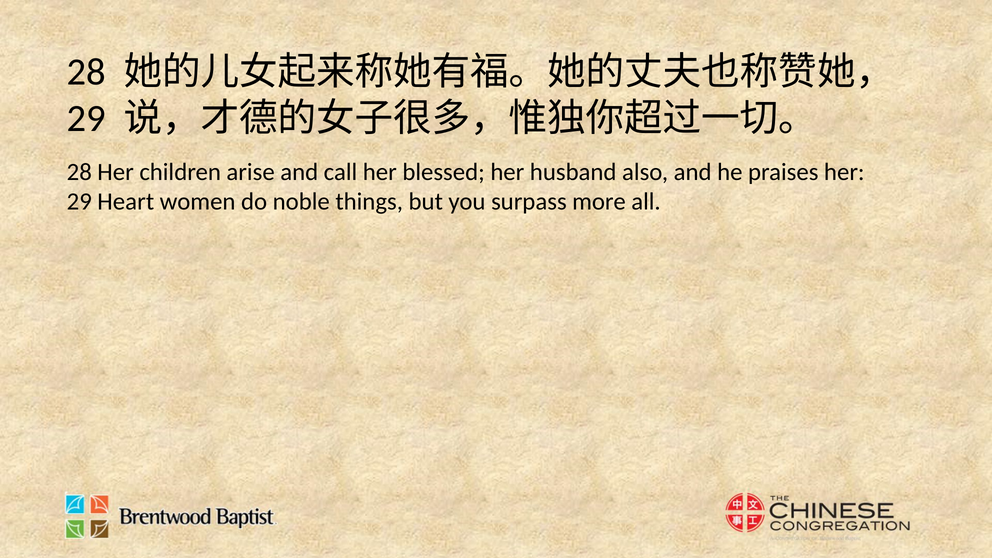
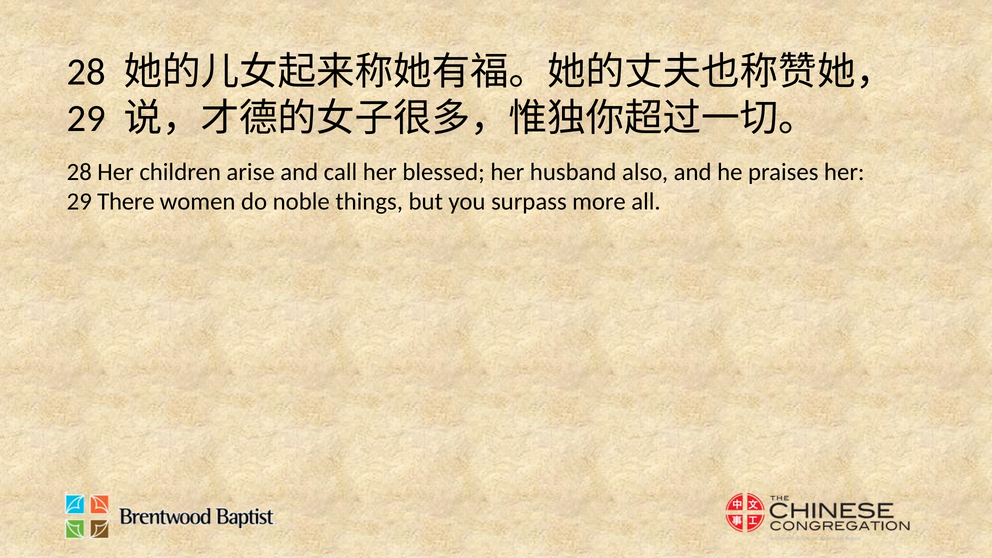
Heart: Heart -> There
